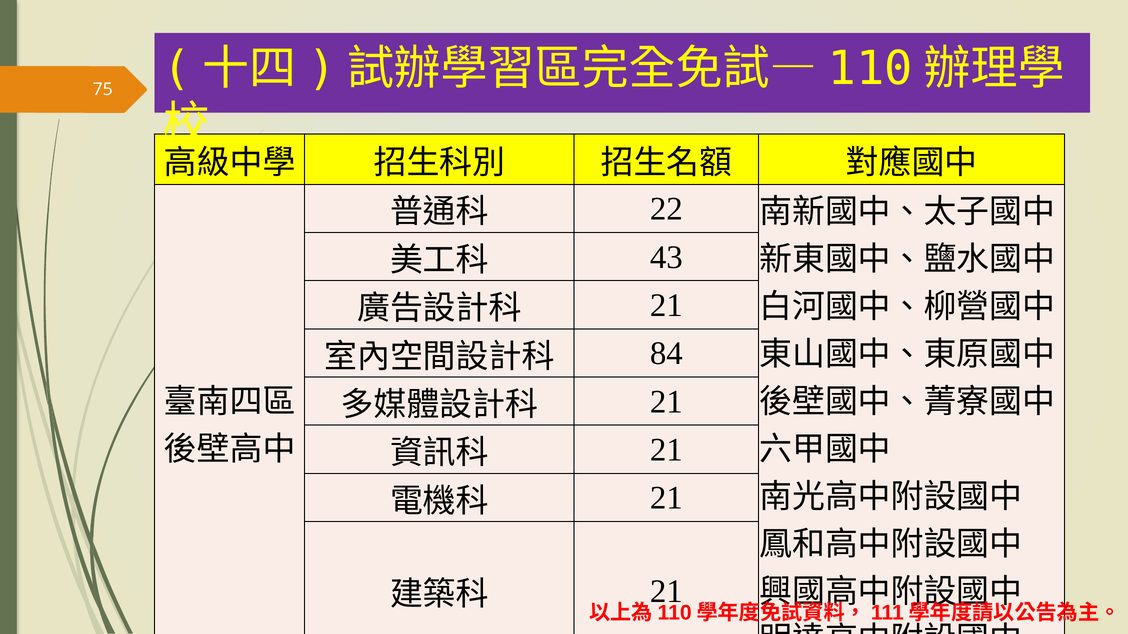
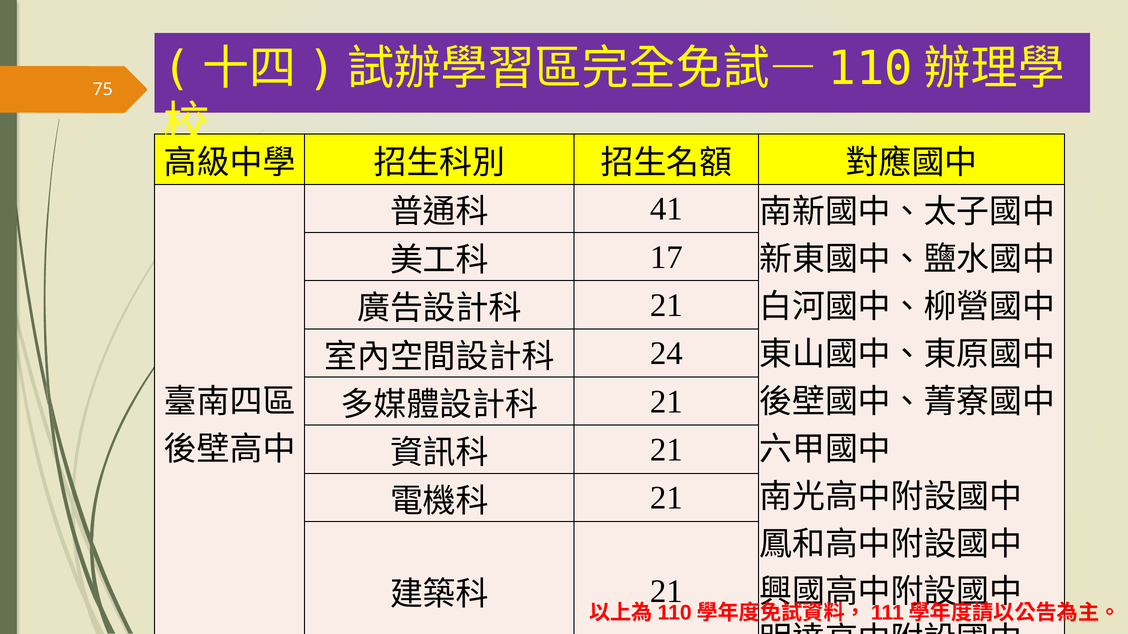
22: 22 -> 41
43: 43 -> 17
84: 84 -> 24
